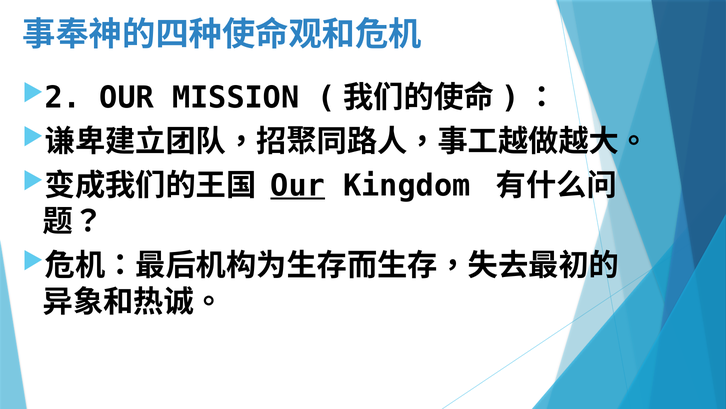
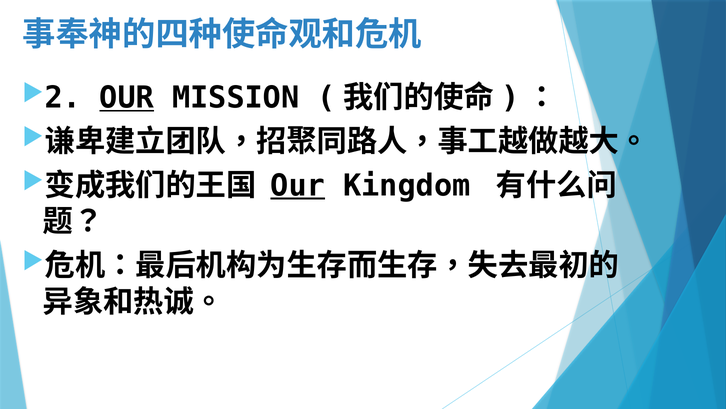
OUR at (127, 98) underline: none -> present
